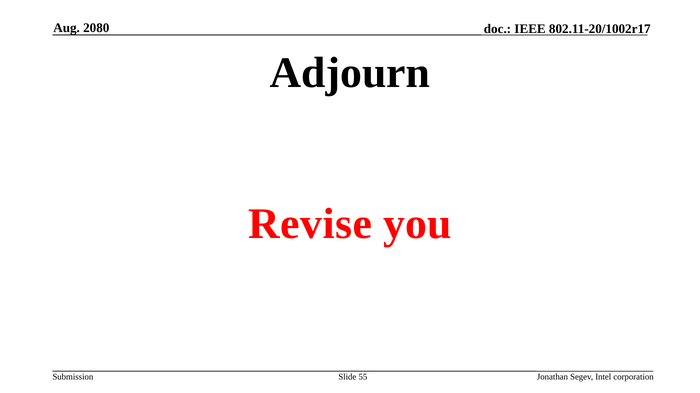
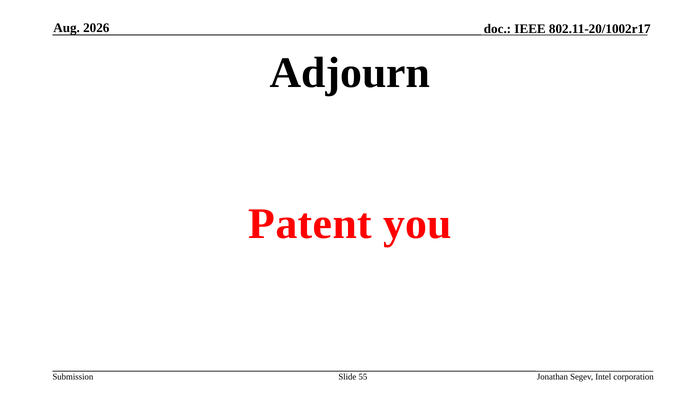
2080: 2080 -> 2026
Revise: Revise -> Patent
